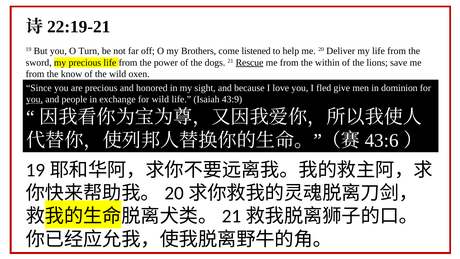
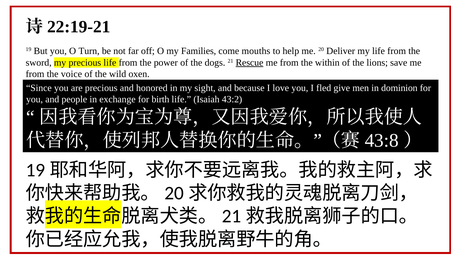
Brothers: Brothers -> Families
listened: listened -> mouths
know: know -> voice
you at (35, 99) underline: present -> none
for wild: wild -> birth
43:9: 43:9 -> 43:2
43:6: 43:6 -> 43:8
